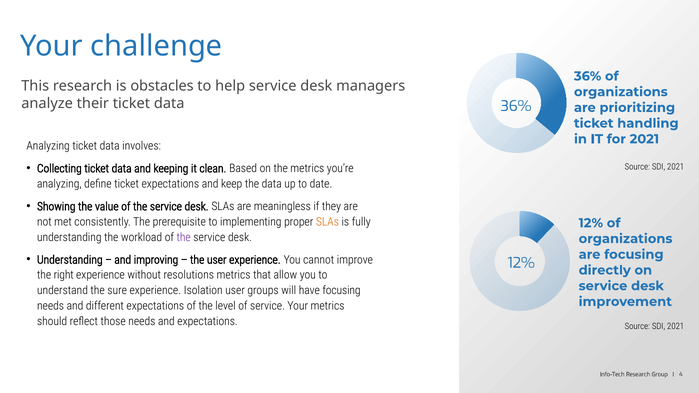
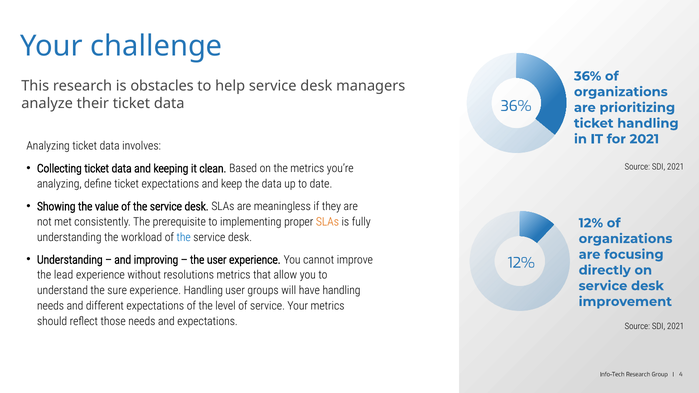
the at (184, 237) colour: purple -> blue
right: right -> lead
experience Isolation: Isolation -> Handling
have focusing: focusing -> handling
